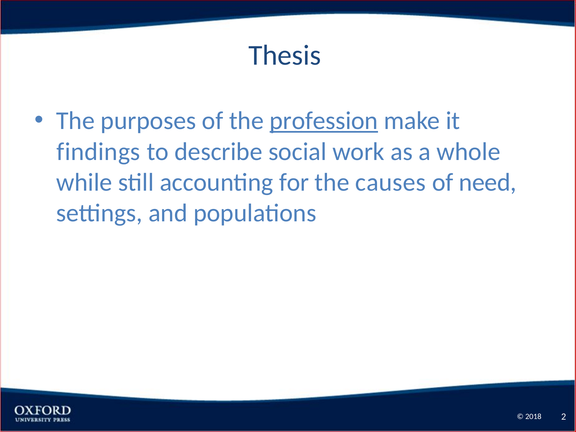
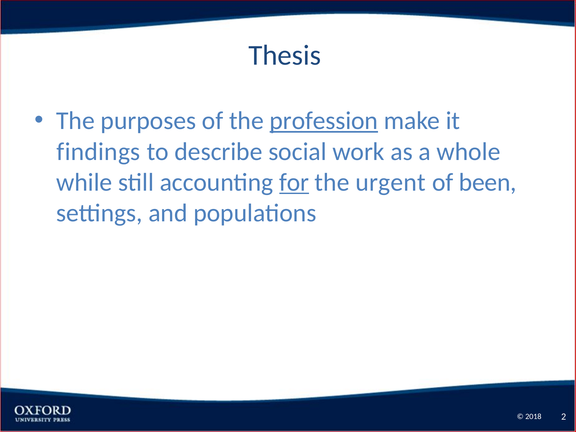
for underline: none -> present
causes: causes -> urgent
need: need -> been
